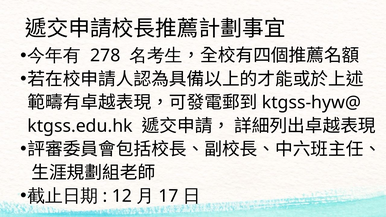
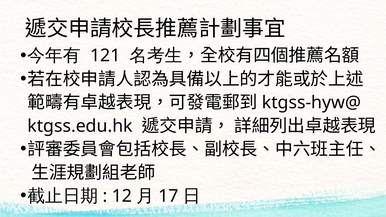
278: 278 -> 121
